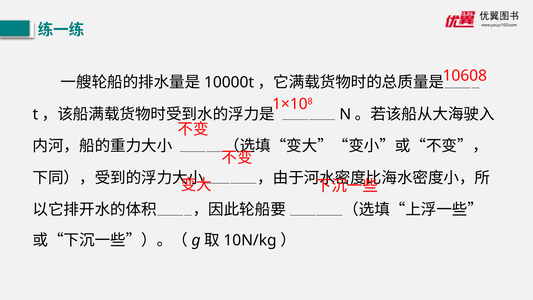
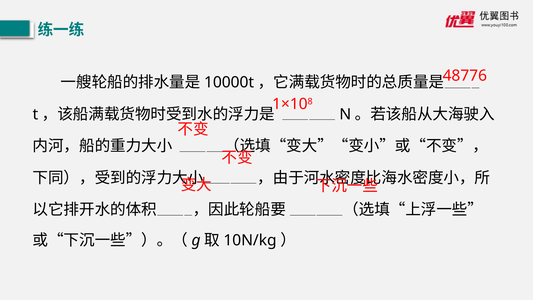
10608: 10608 -> 48776
